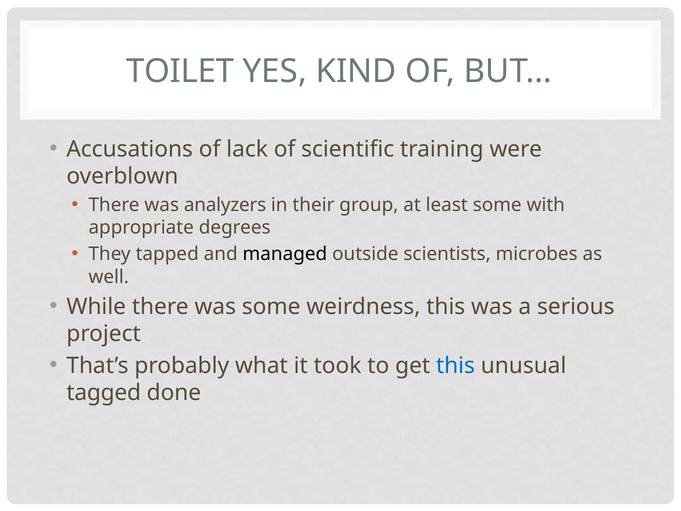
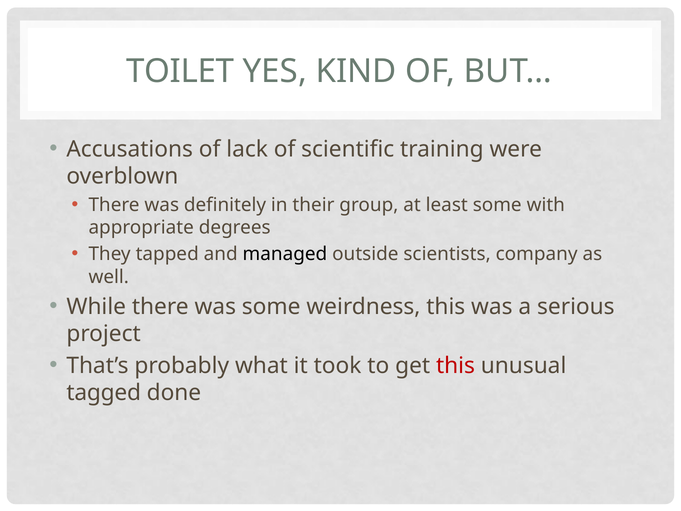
analyzers: analyzers -> definitely
microbes: microbes -> company
this at (455, 366) colour: blue -> red
